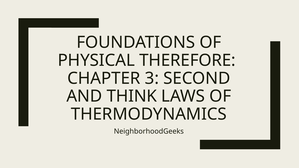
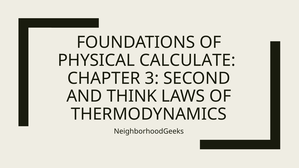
THEREFORE: THEREFORE -> CALCULATE
